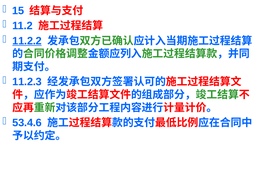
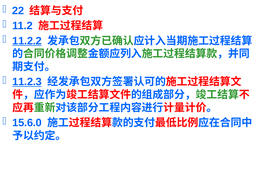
15: 15 -> 22
11.2.3 underline: none -> present
53.4.6: 53.4.6 -> 15.6.0
